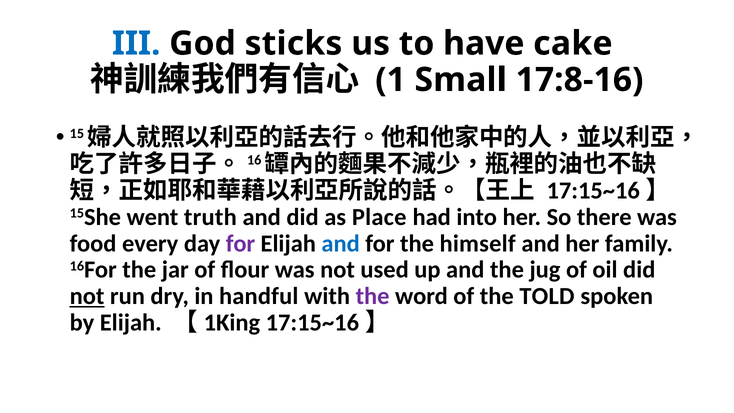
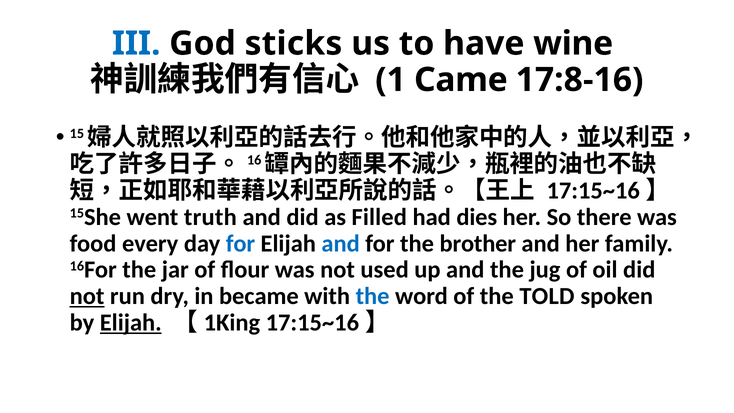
cake: cake -> wine
Small: Small -> Came
Place: Place -> Filled
into: into -> dies
for at (240, 243) colour: purple -> blue
himself: himself -> brother
handful: handful -> became
the at (373, 296) colour: purple -> blue
Elijah at (131, 323) underline: none -> present
